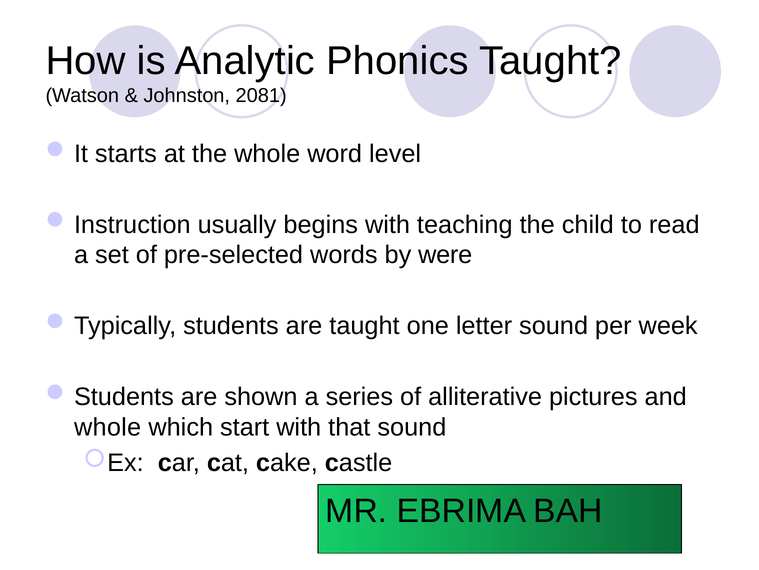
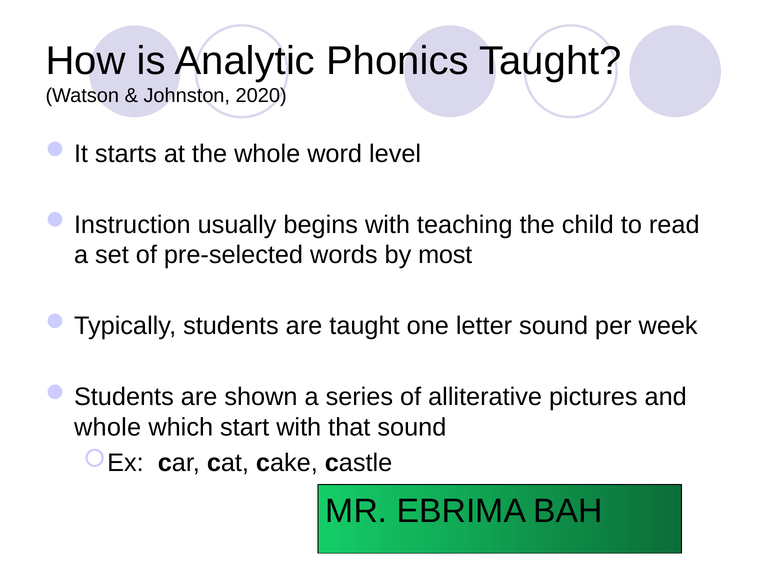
2081: 2081 -> 2020
were: were -> most
